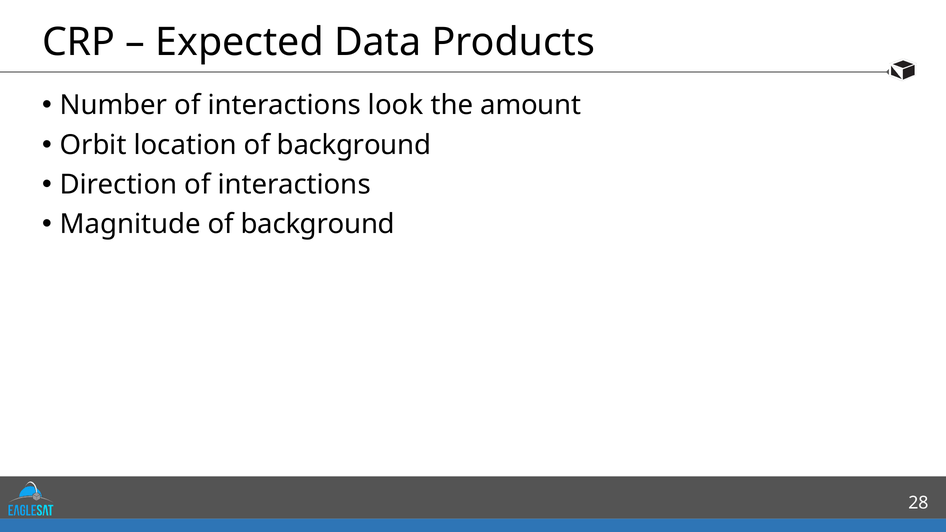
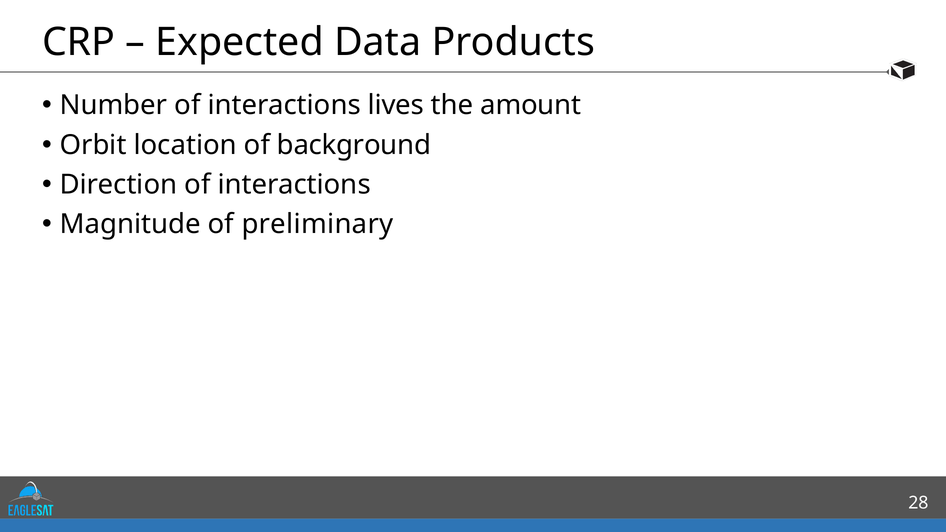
look: look -> lives
Magnitude of background: background -> preliminary
